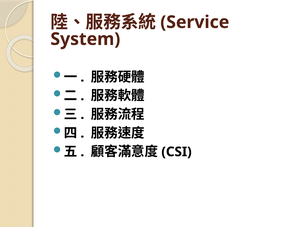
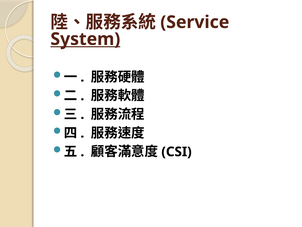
System underline: none -> present
